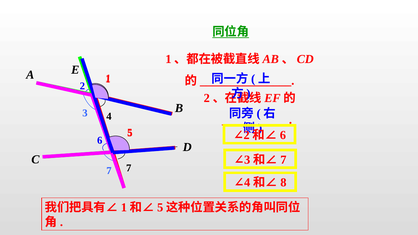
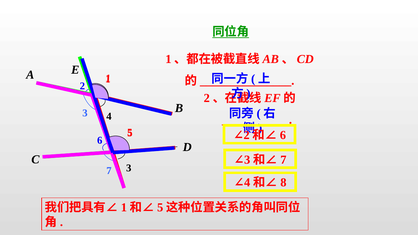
7 at (129, 168): 7 -> 3
